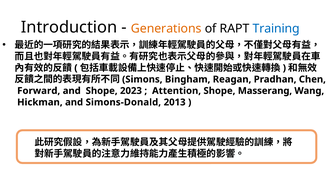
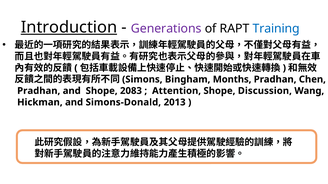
Introduction underline: none -> present
Generations colour: orange -> purple
Reagan: Reagan -> Months
Forward at (39, 91): Forward -> Pradhan
2023: 2023 -> 2083
Masserang: Masserang -> Discussion
